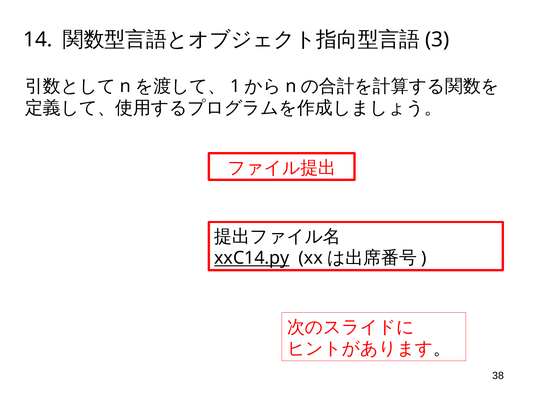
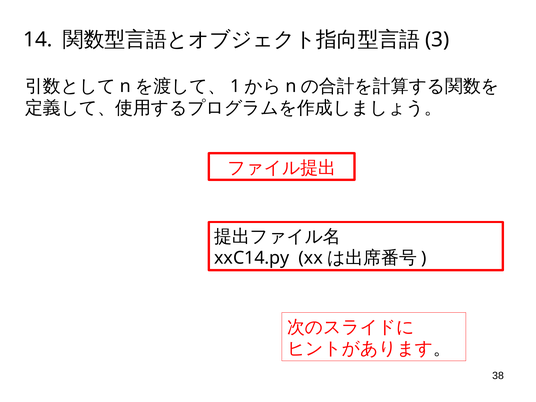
xxC14.py underline: present -> none
